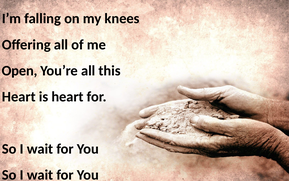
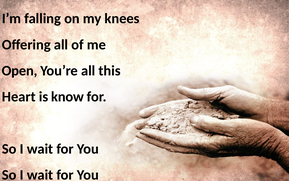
is heart: heart -> know
